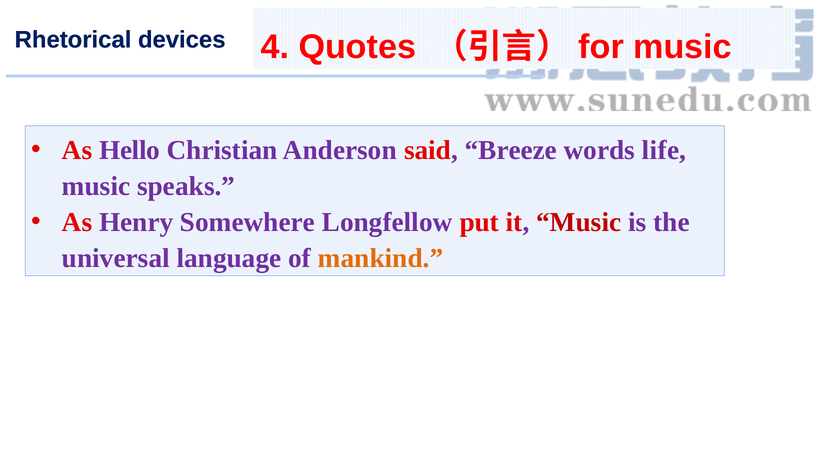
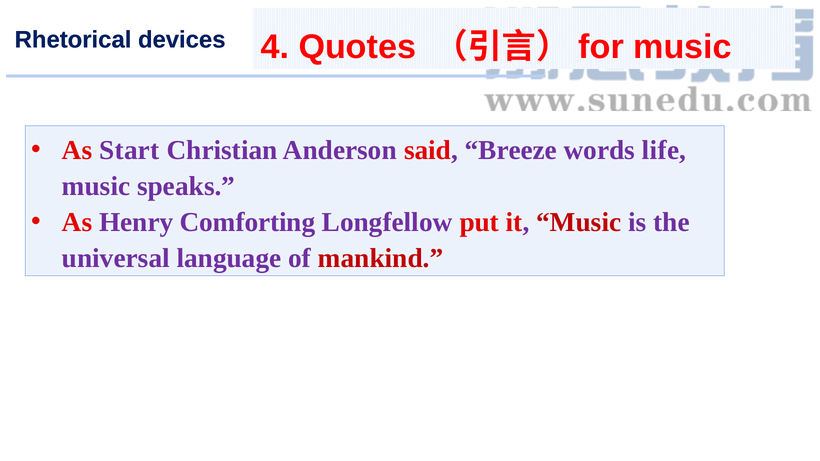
Hello: Hello -> Start
Somewhere: Somewhere -> Comforting
mankind colour: orange -> red
